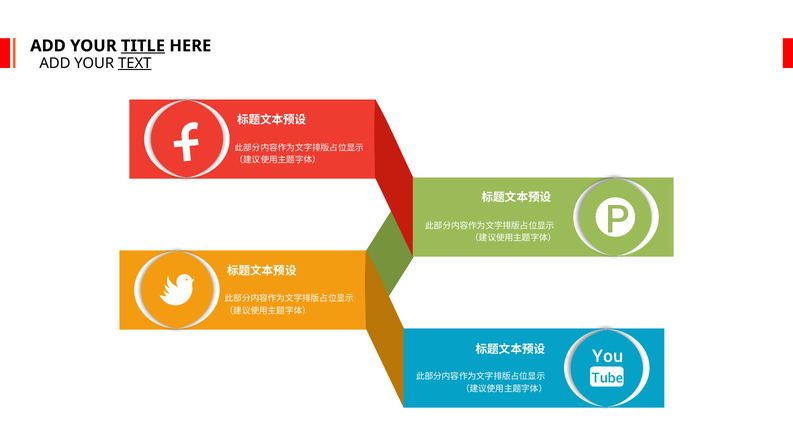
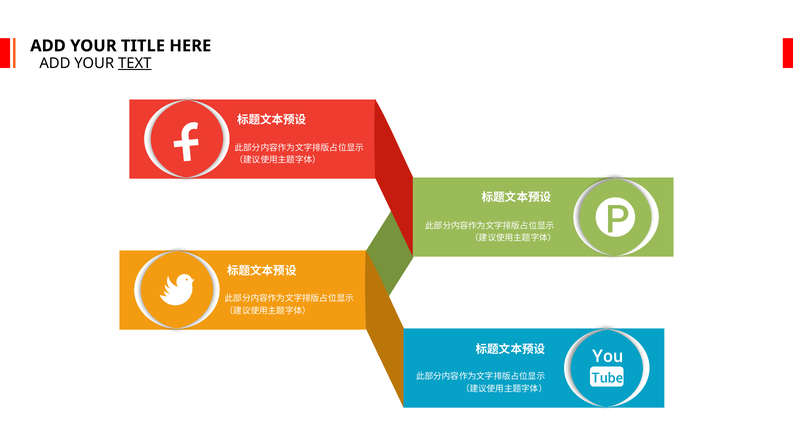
TITLE underline: present -> none
